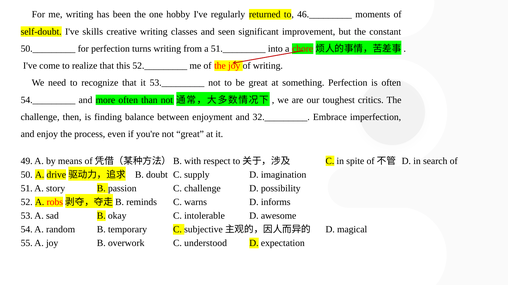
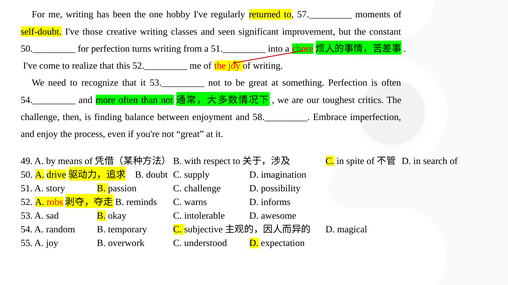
46._________: 46._________ -> 57._________
skills: skills -> those
32._________: 32._________ -> 58._________
